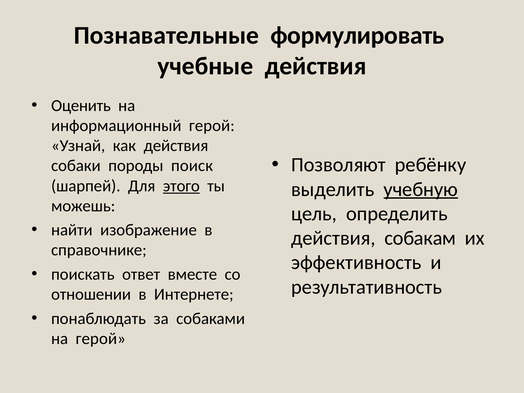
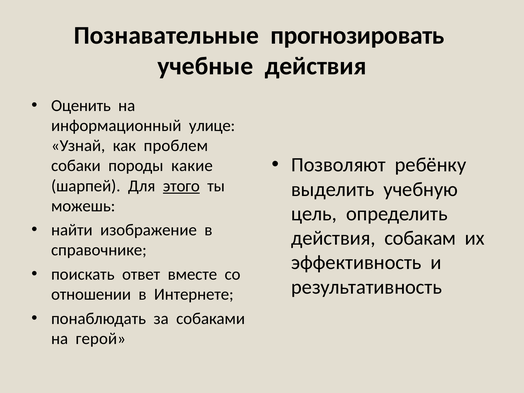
формулировать: формулировать -> прогнозировать
информационный герой: герой -> улице
как действия: действия -> проблем
поиск: поиск -> какие
учебную underline: present -> none
